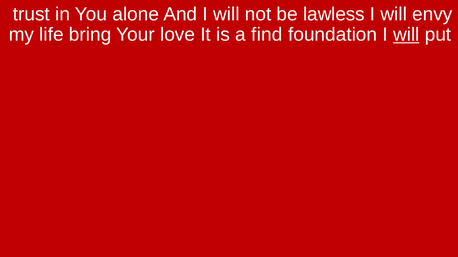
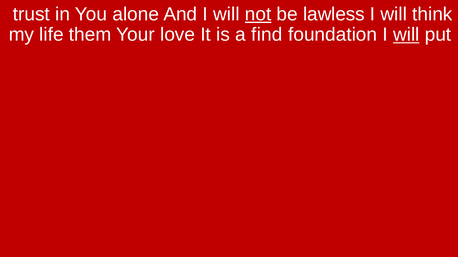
not underline: none -> present
envy: envy -> think
bring: bring -> them
